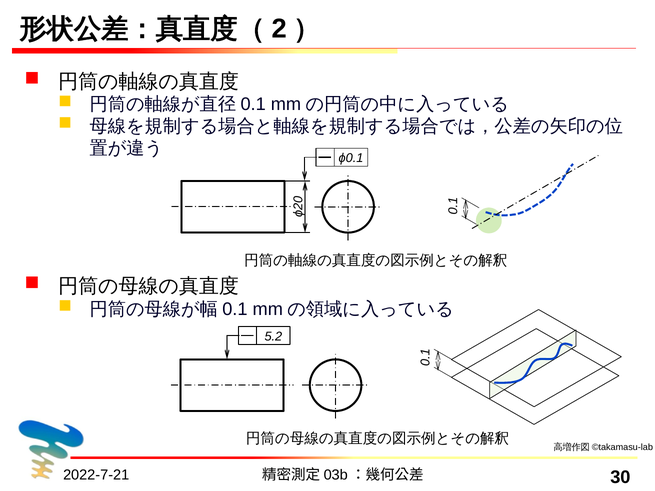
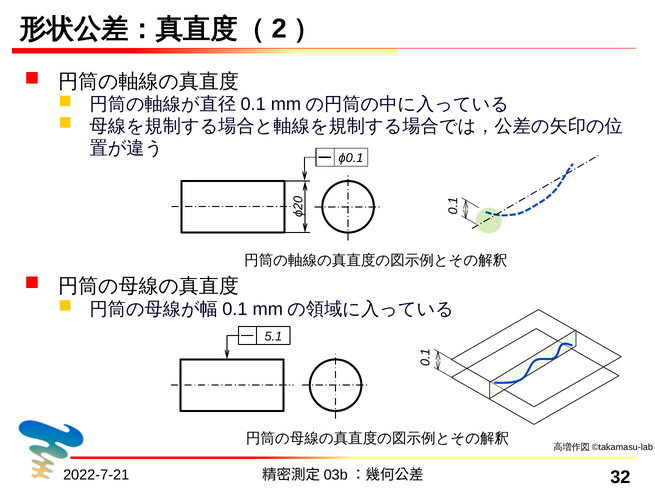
5.2: 5.2 -> 5.1
30: 30 -> 32
